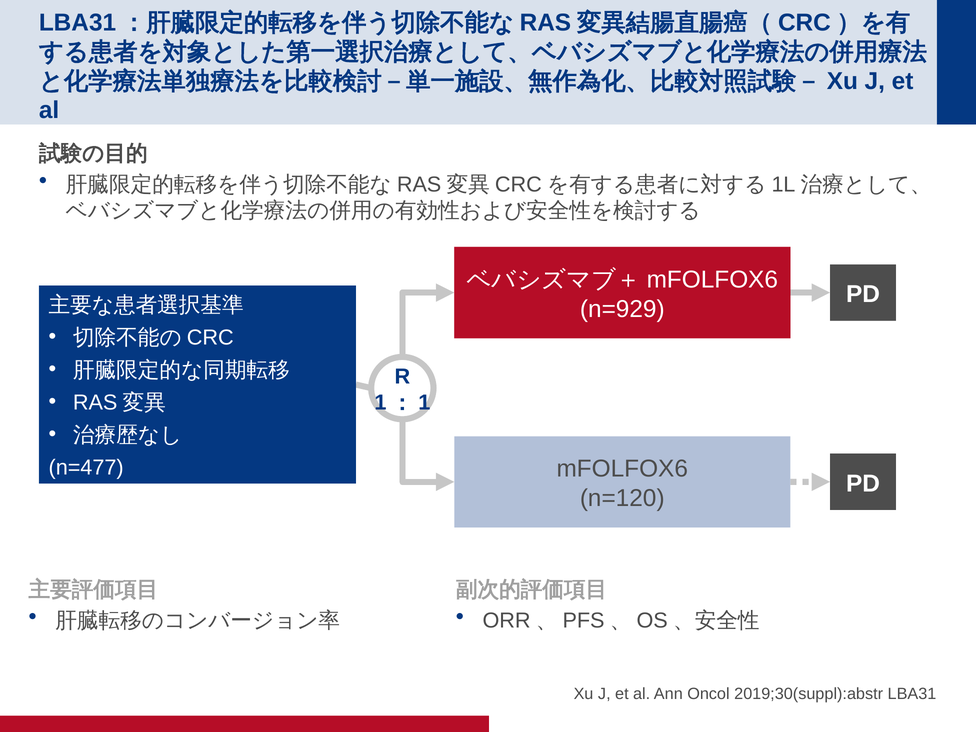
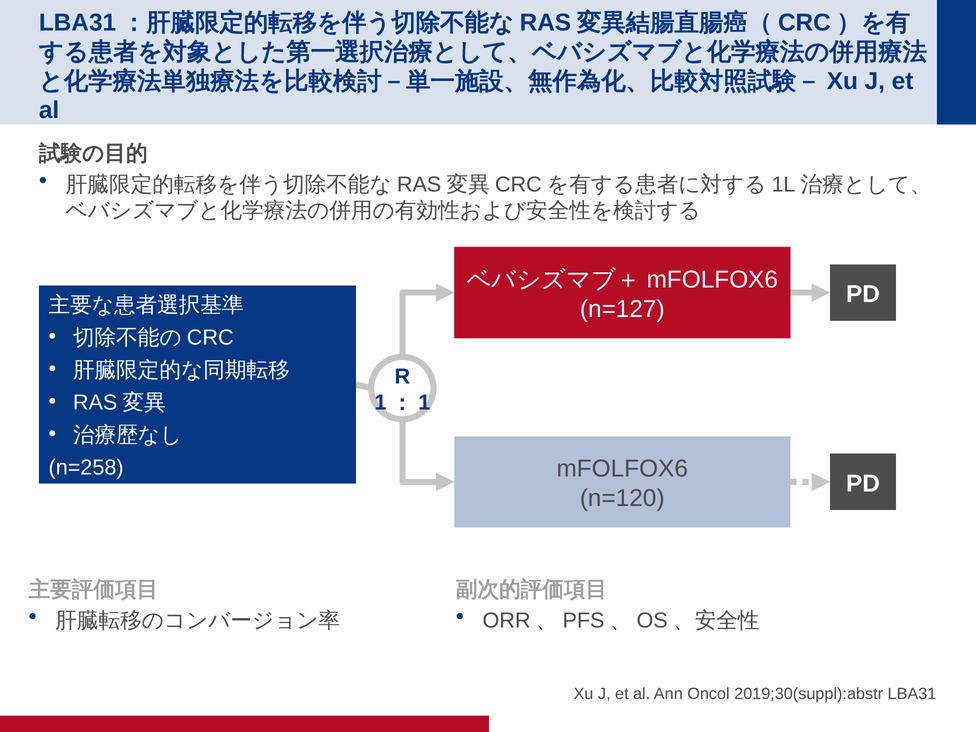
n=929: n=929 -> n=127
n=477: n=477 -> n=258
